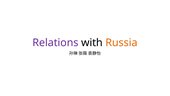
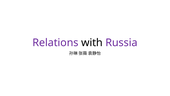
Russia colour: orange -> purple
